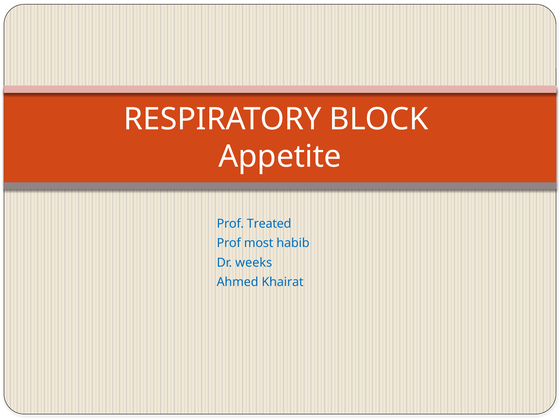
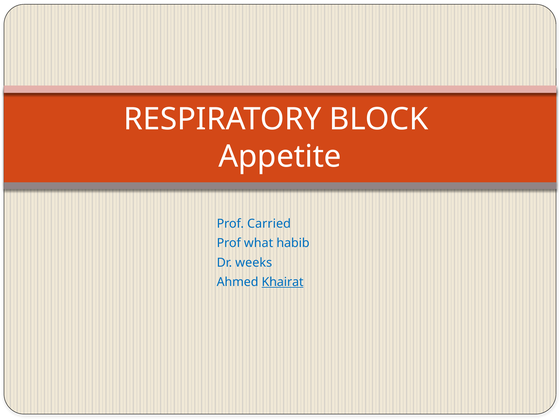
Treated: Treated -> Carried
most: most -> what
Khairat underline: none -> present
